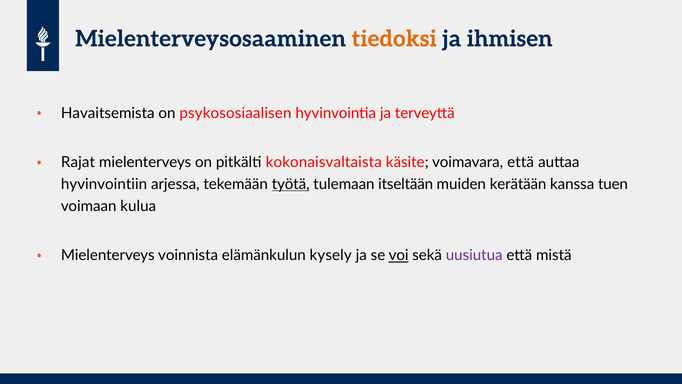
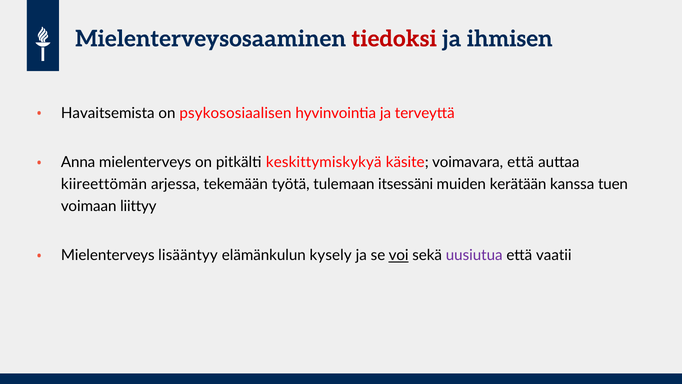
tiedoksi colour: orange -> red
Rajat: Rajat -> Anna
kokonaisvaltaista: kokonaisvaltaista -> keskittymiskykyä
hyvinvointiin: hyvinvointiin -> kiireettömän
työtä underline: present -> none
itseltään: itseltään -> itsessäni
kulua: kulua -> liittyy
voinnista: voinnista -> lisääntyy
mistä: mistä -> vaatii
